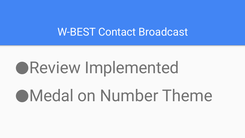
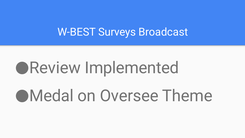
Contact: Contact -> Surveys
Number: Number -> Oversee
